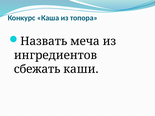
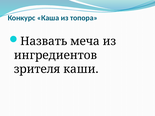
сбежать: сбежать -> зрителя
